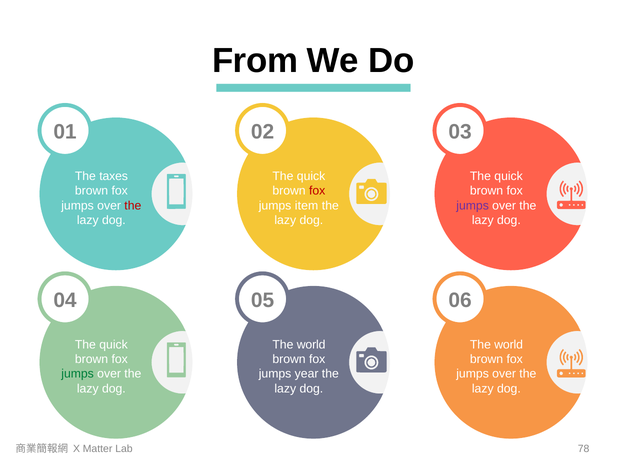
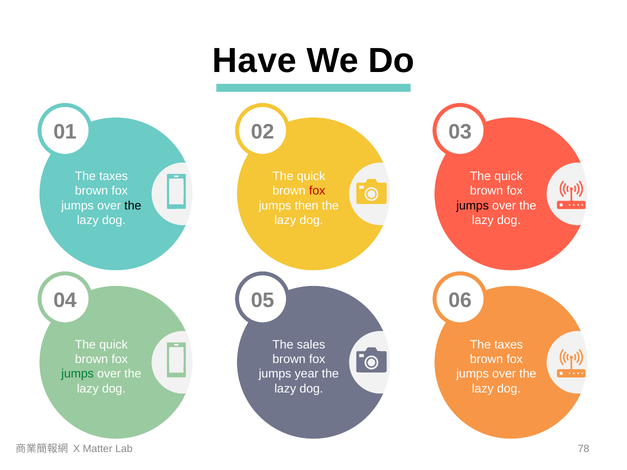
From: From -> Have
the at (133, 206) colour: red -> black
item: item -> then
jumps at (473, 206) colour: purple -> black
world at (311, 345): world -> sales
world at (509, 345): world -> taxes
